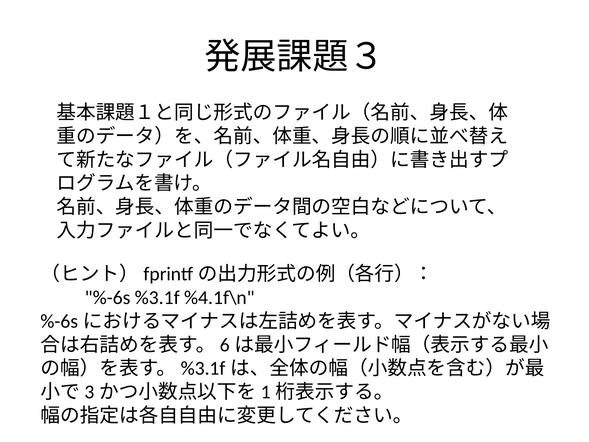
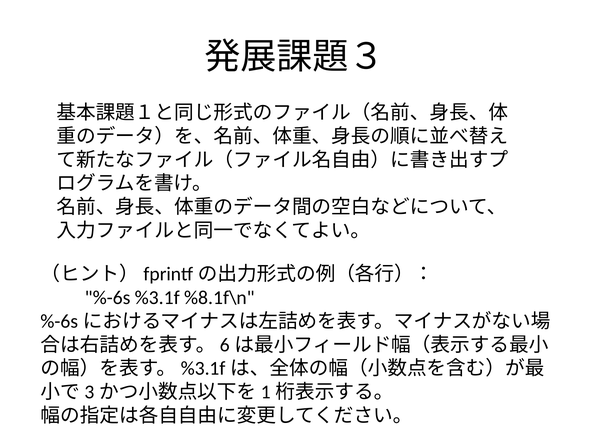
%4.1f\n: %4.1f\n -> %8.1f\n
